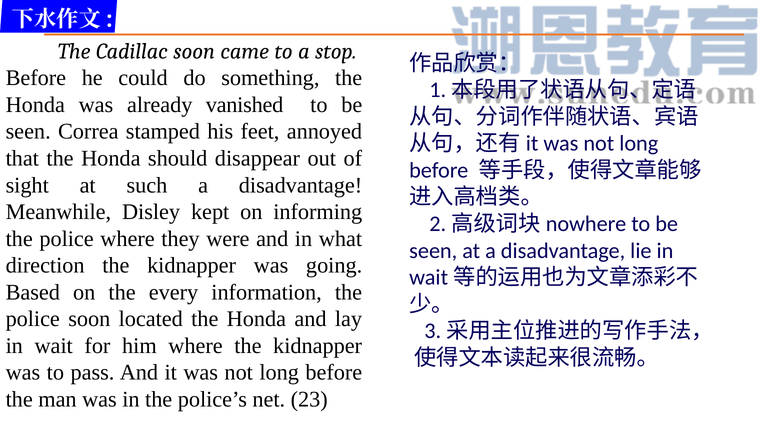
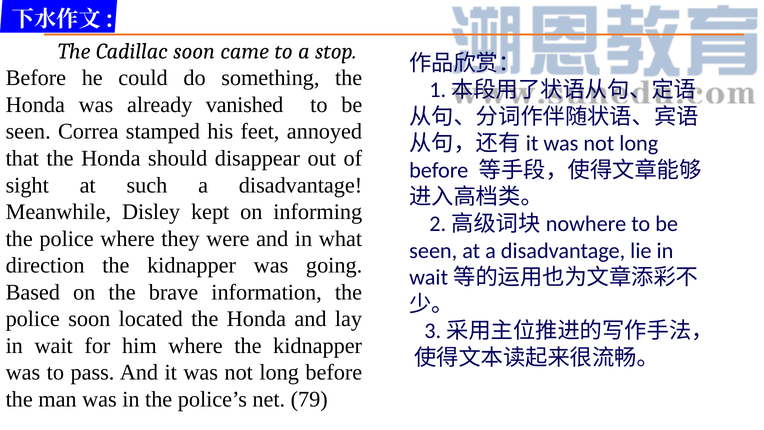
every: every -> brave
23: 23 -> 79
